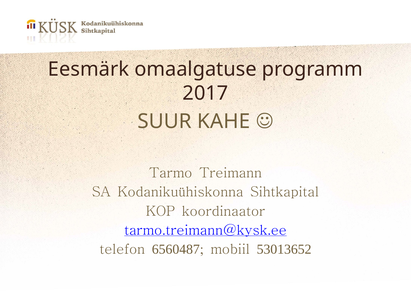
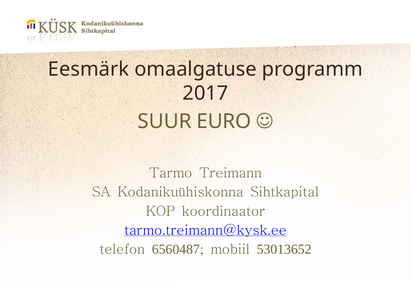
KAHE: KAHE -> EURO
